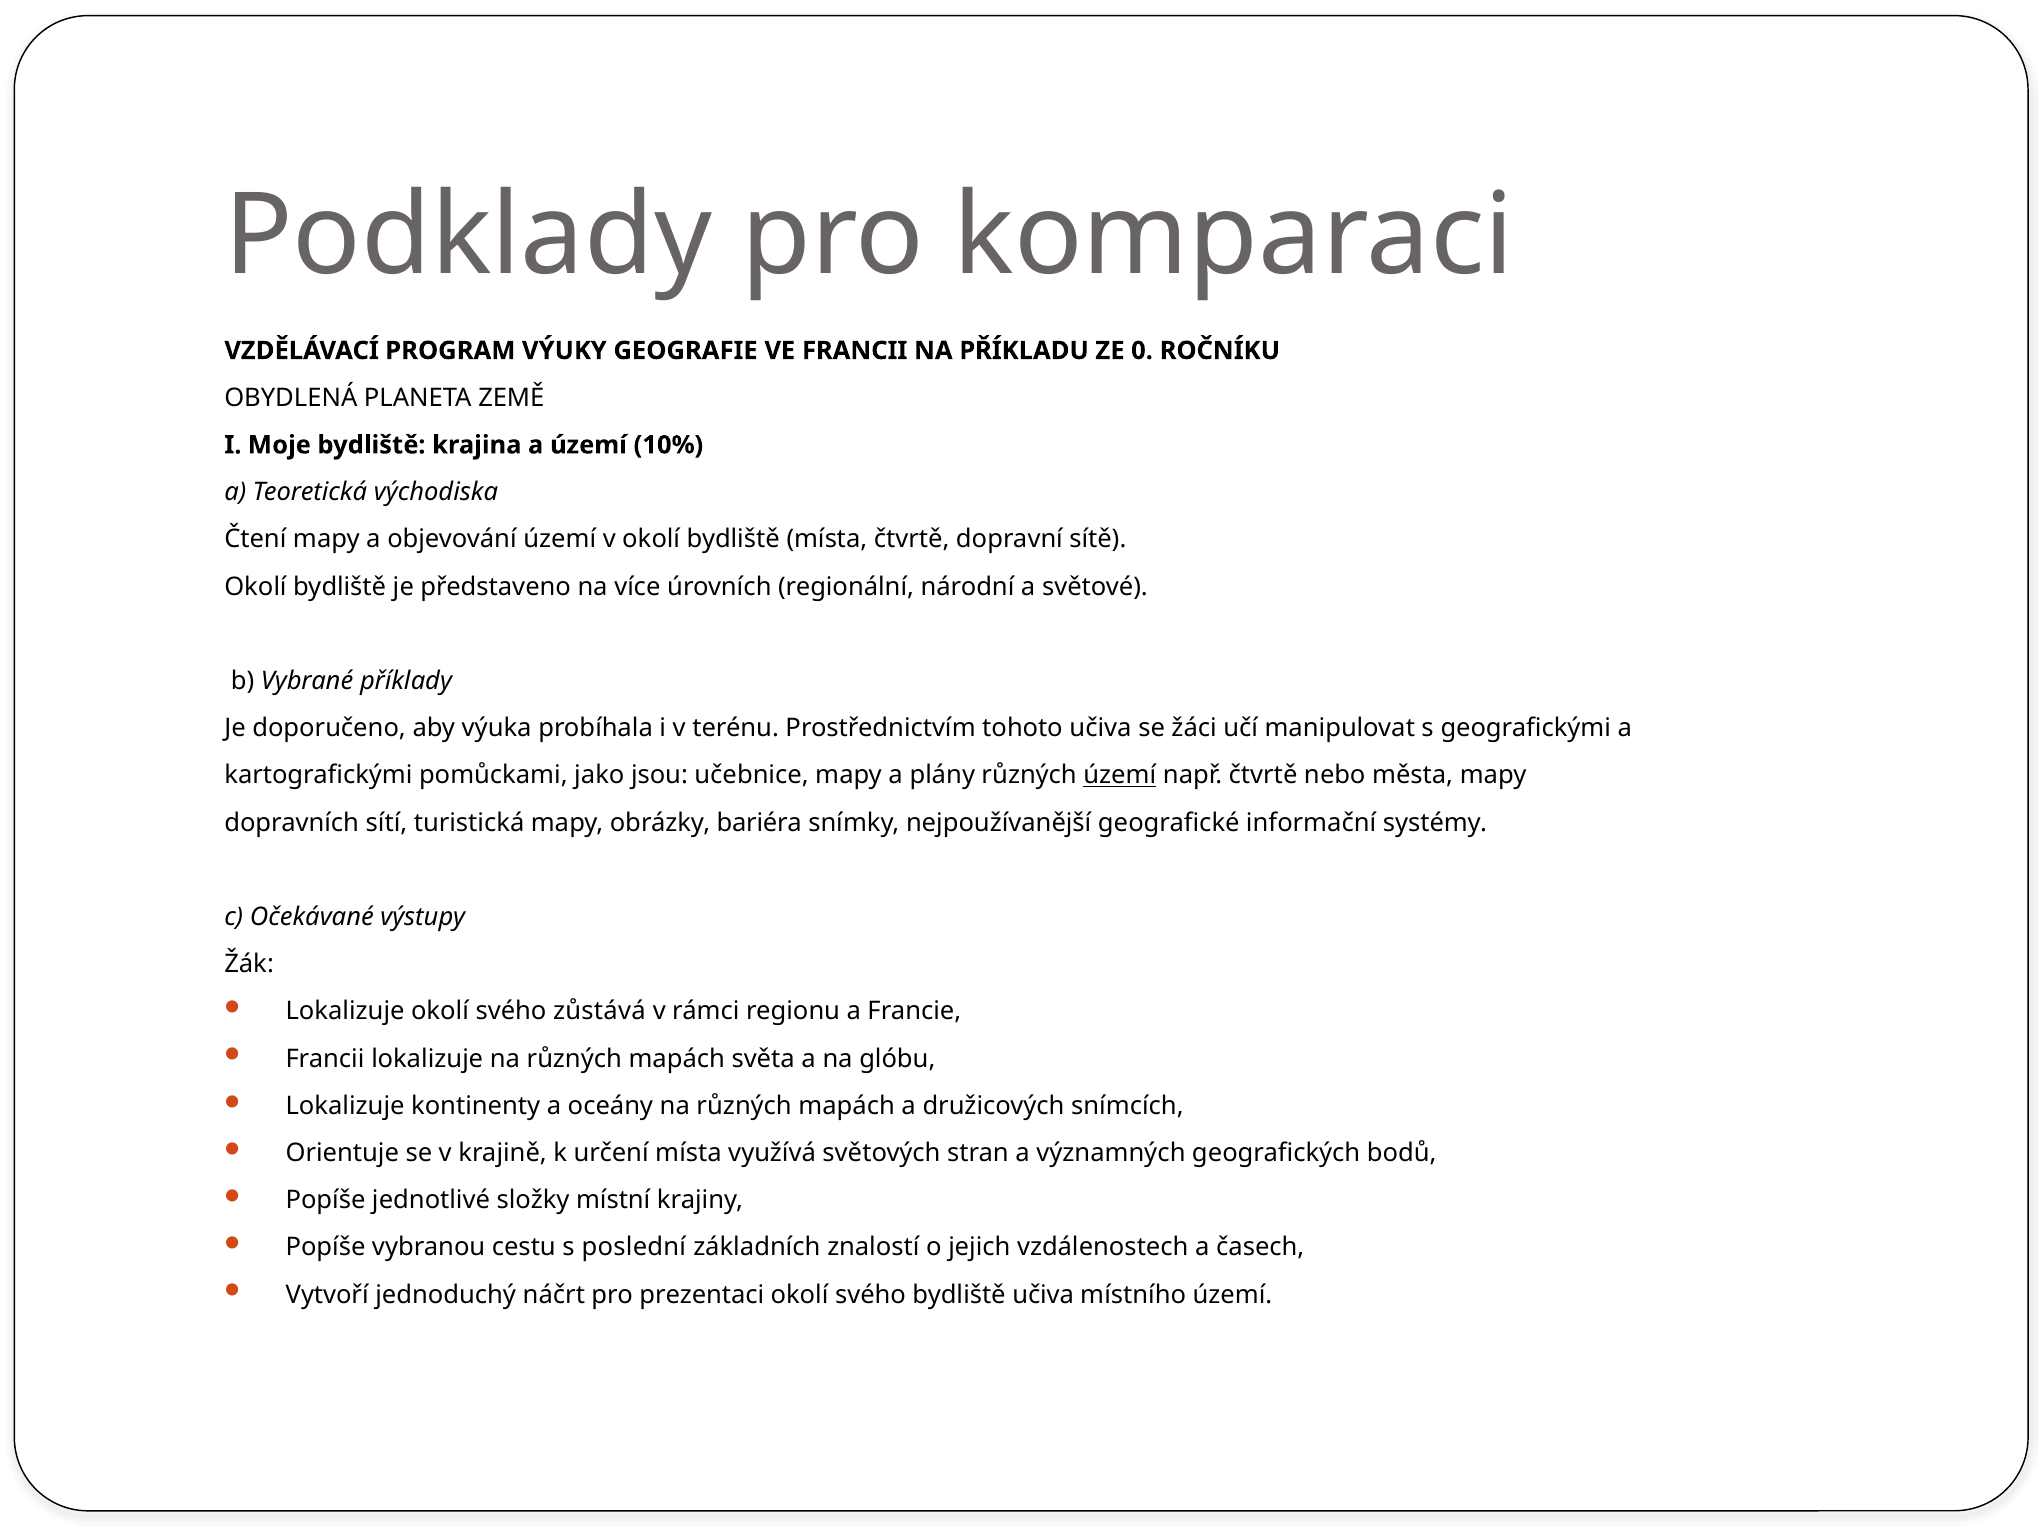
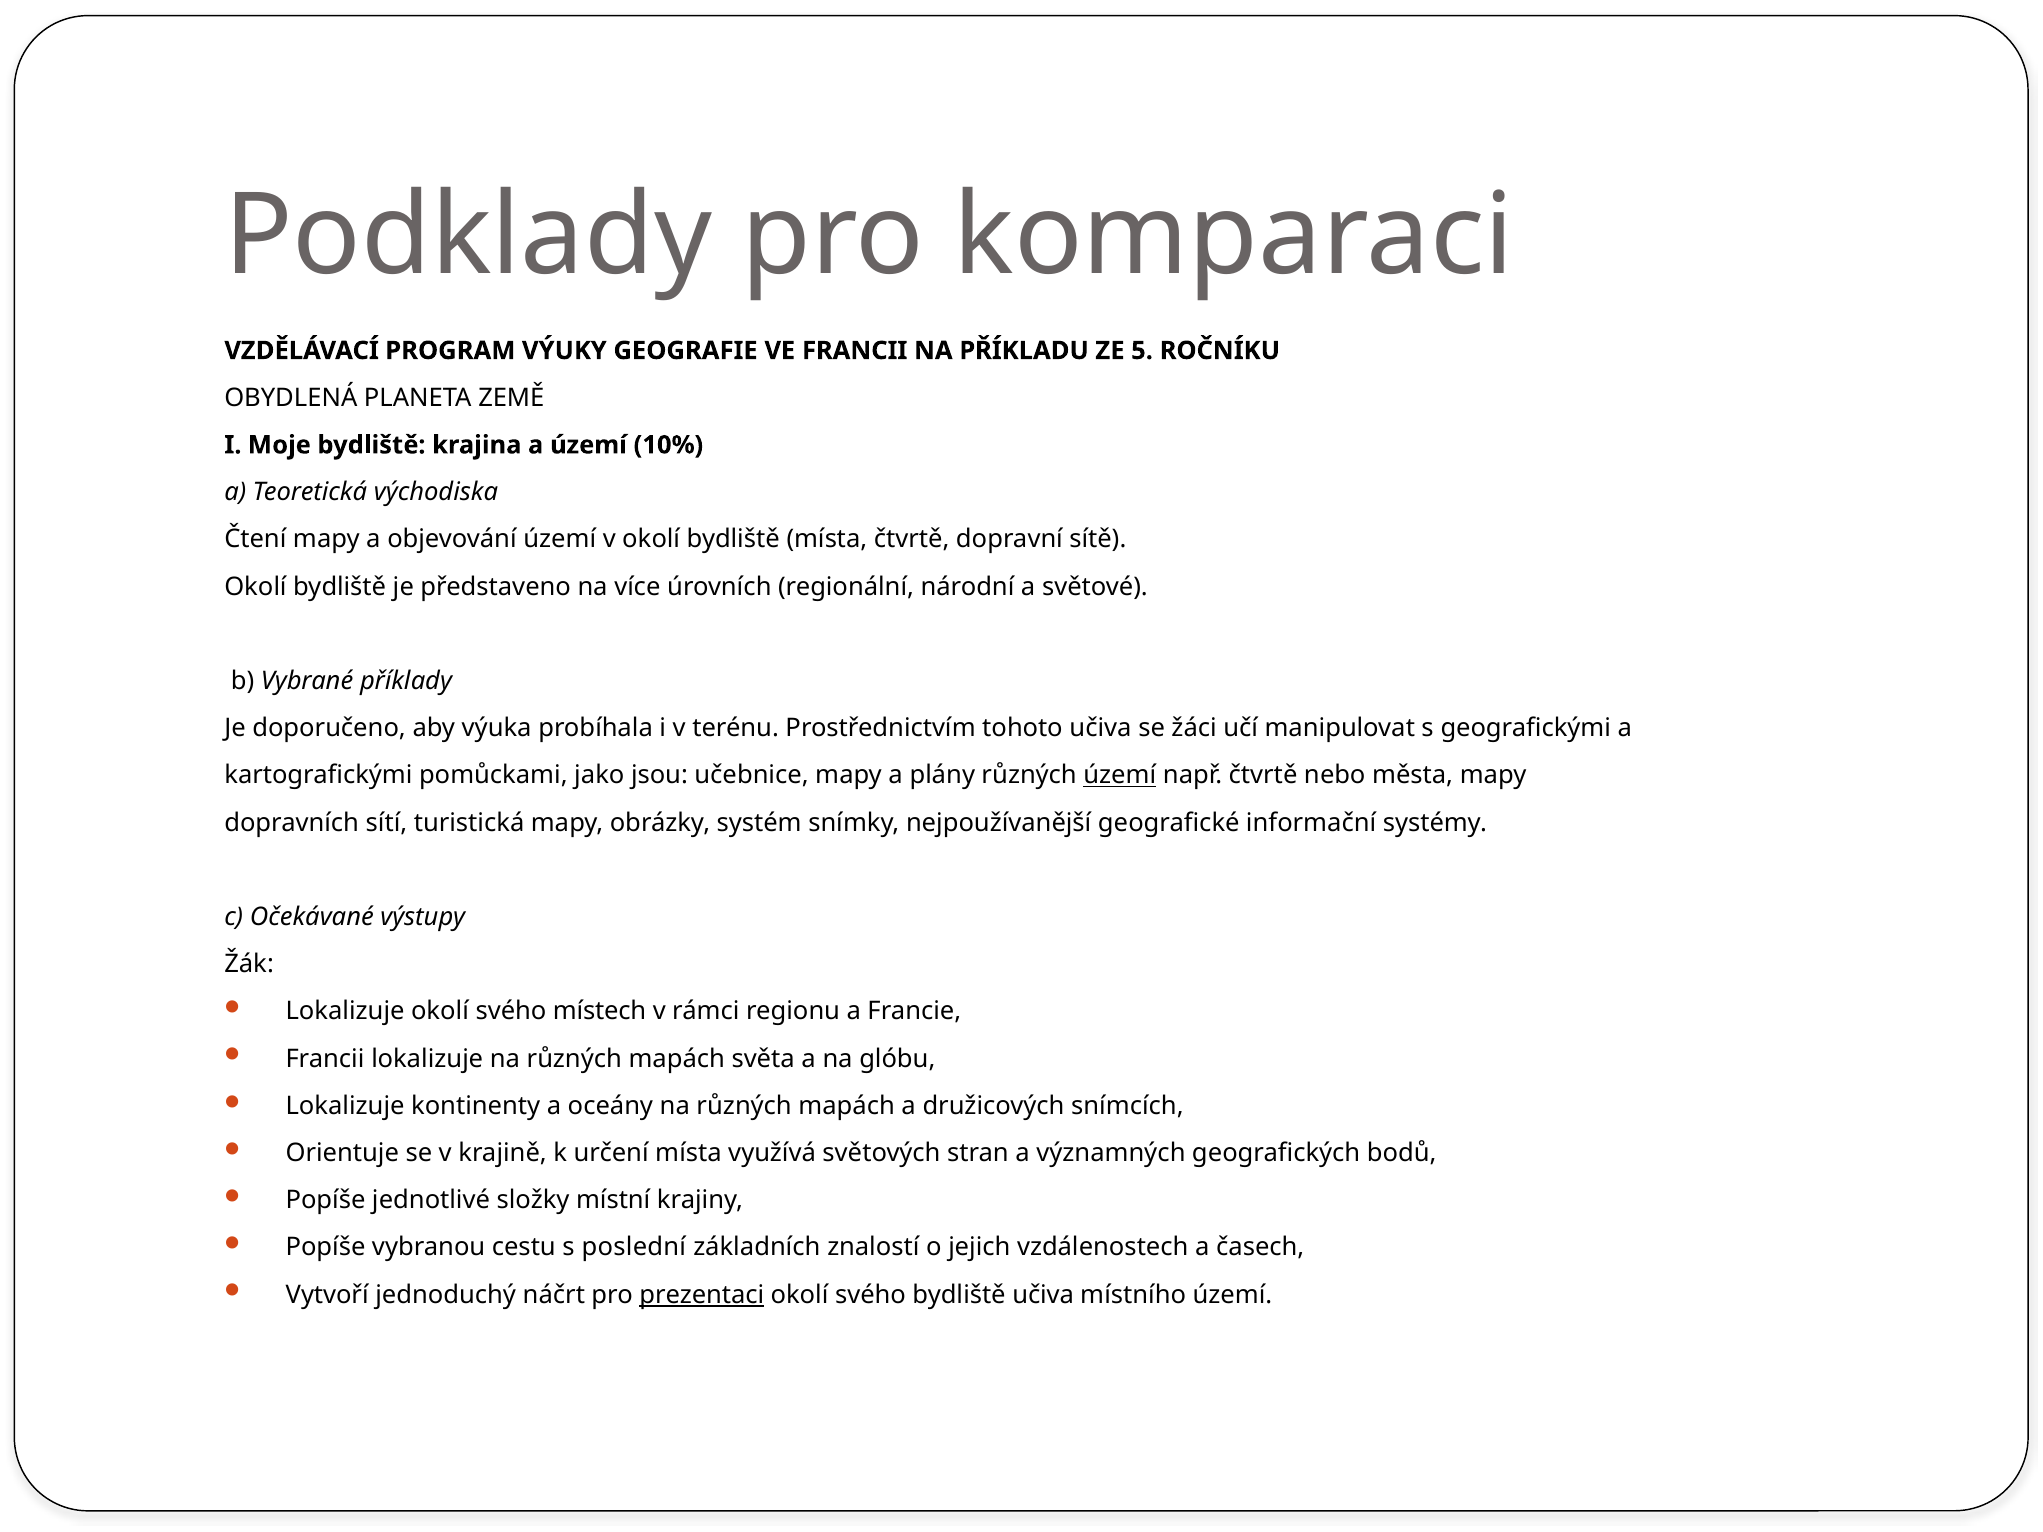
0: 0 -> 5
bariéra: bariéra -> systém
zůstává: zůstává -> místech
prezentaci underline: none -> present
